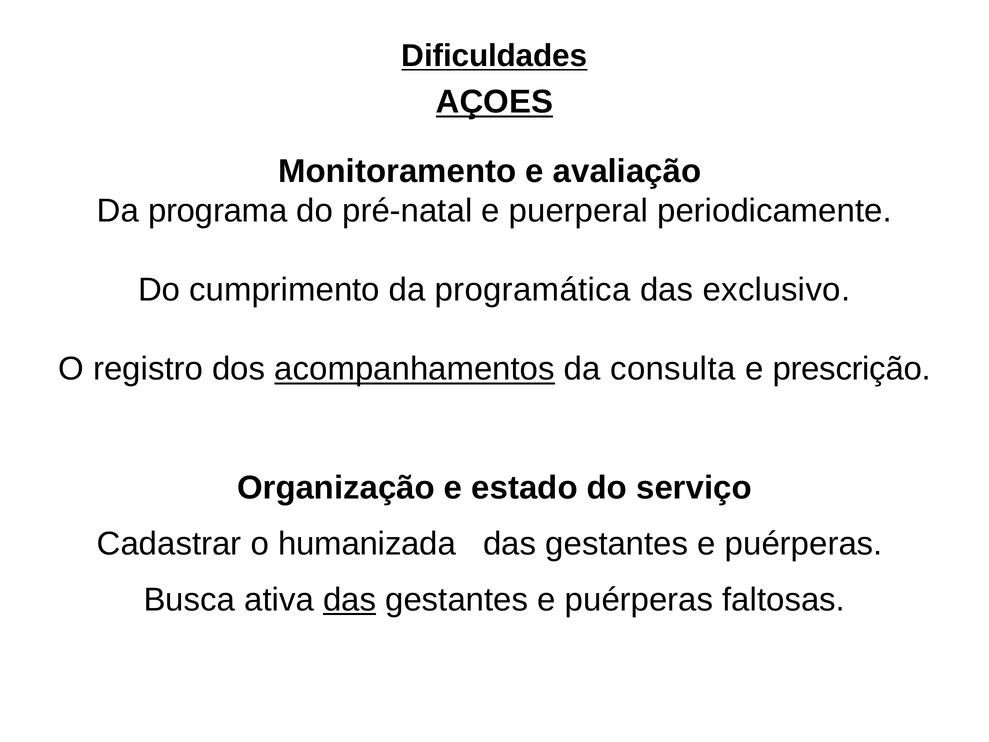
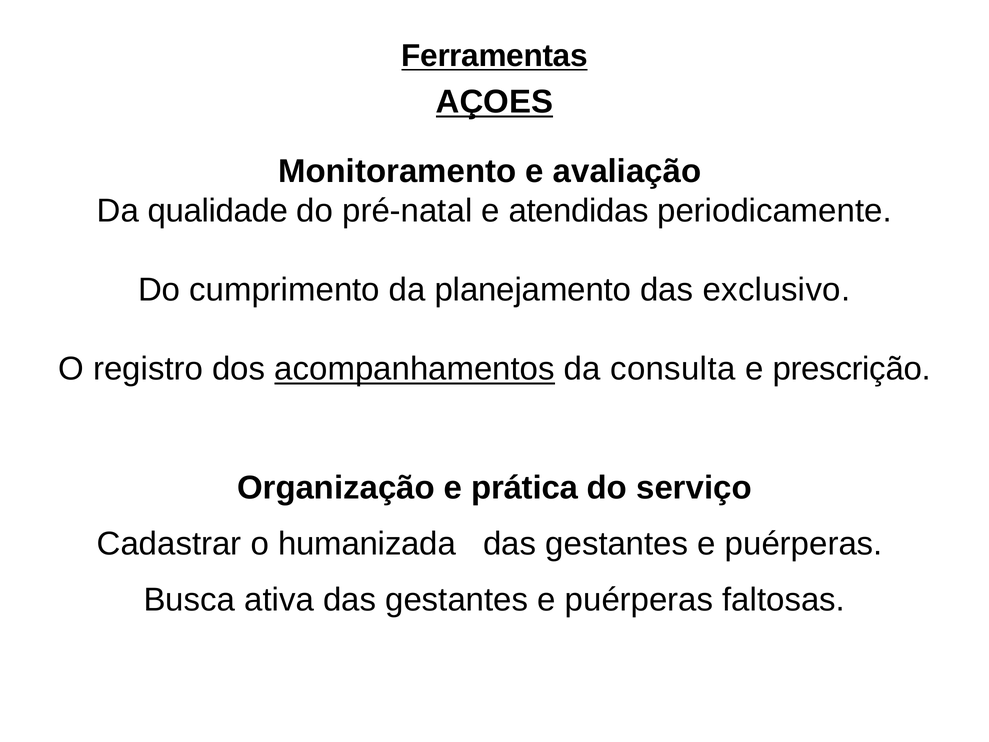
Dificuldades: Dificuldades -> Ferramentas
programa: programa -> qualidade
puerperal: puerperal -> atendidas
programática: programática -> planejamento
estado: estado -> prática
das at (350, 600) underline: present -> none
